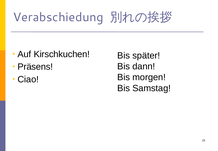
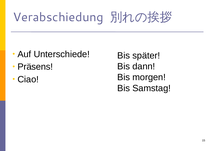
Kirschkuchen: Kirschkuchen -> Unterschiede
